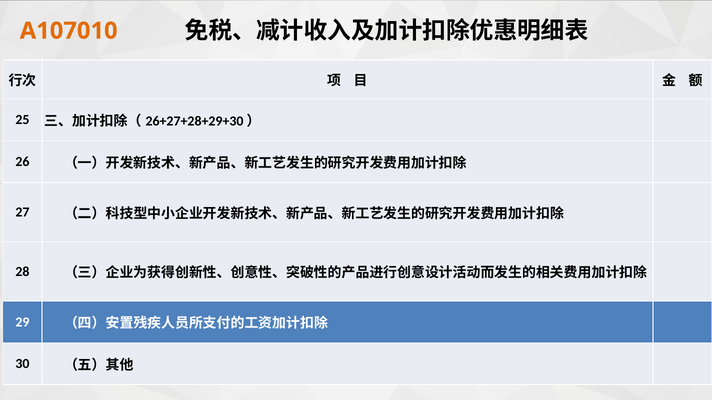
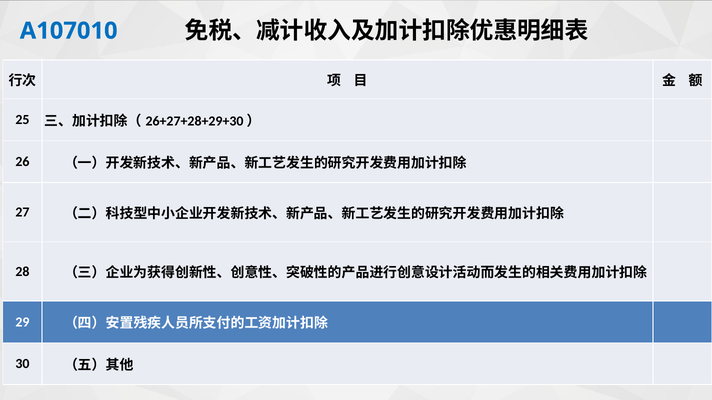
A107010 colour: orange -> blue
